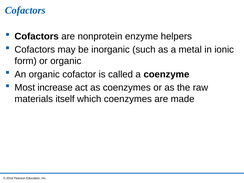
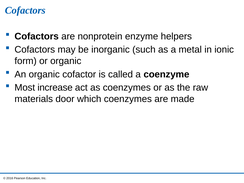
itself: itself -> door
